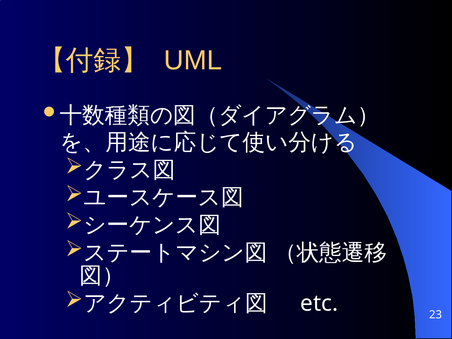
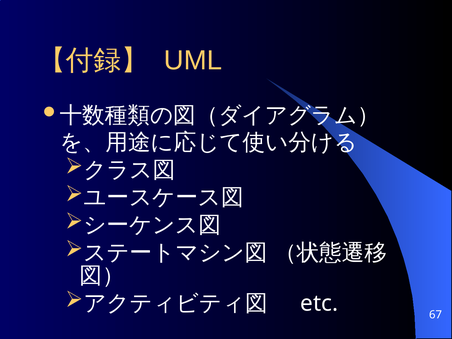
23: 23 -> 67
